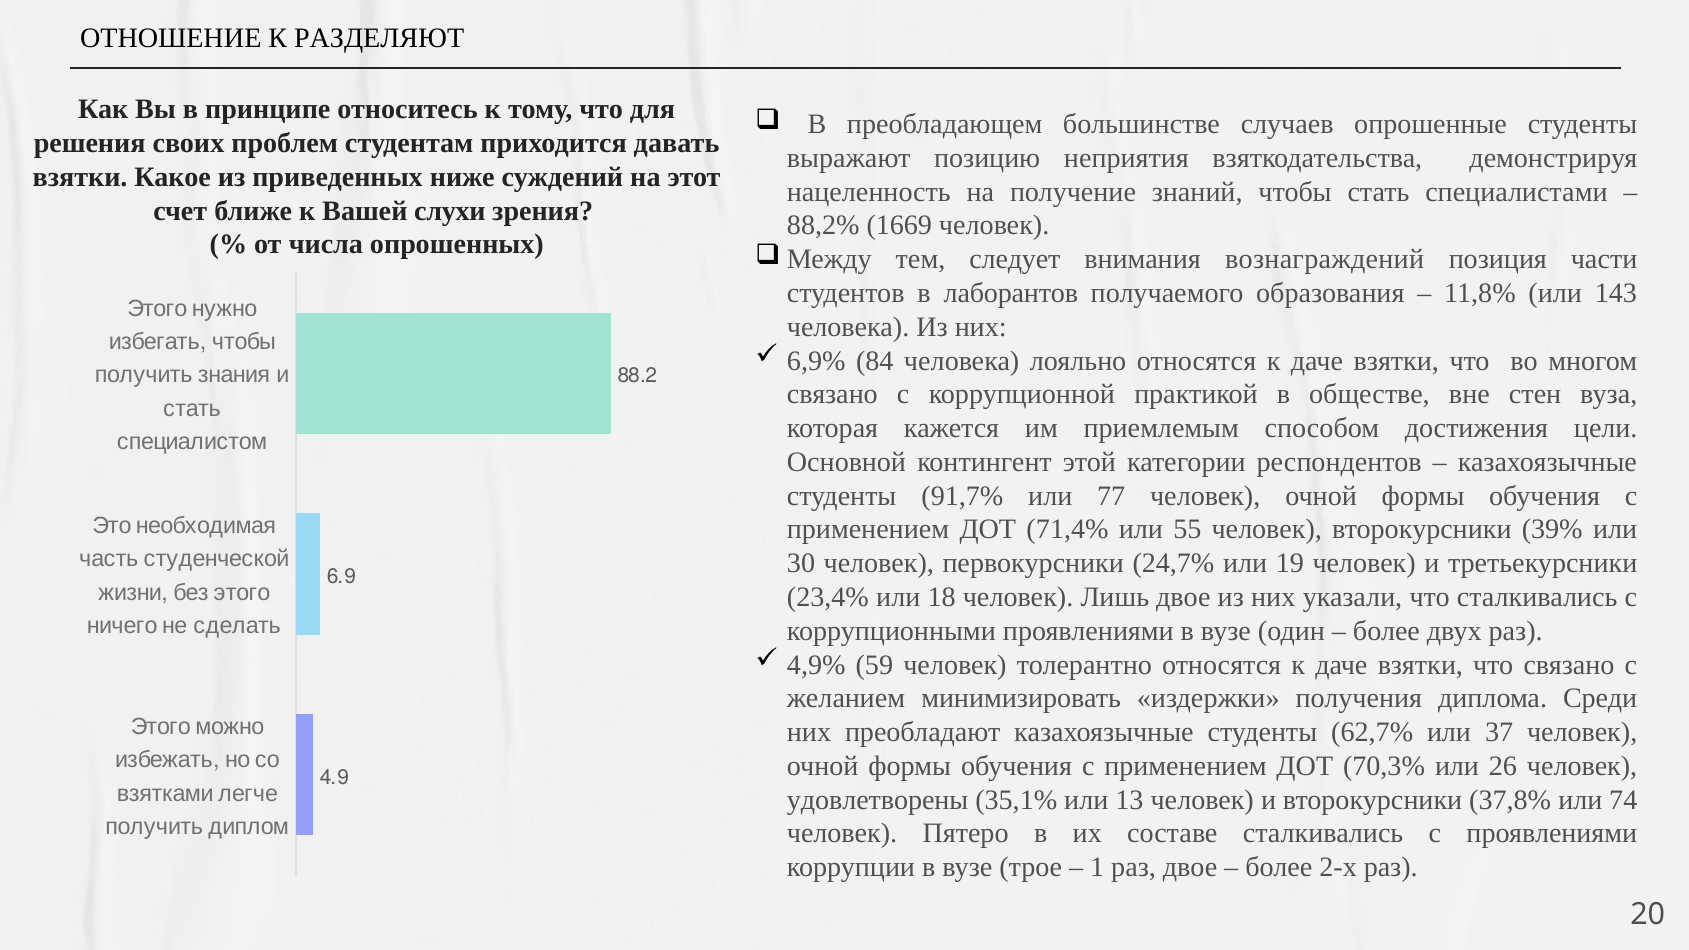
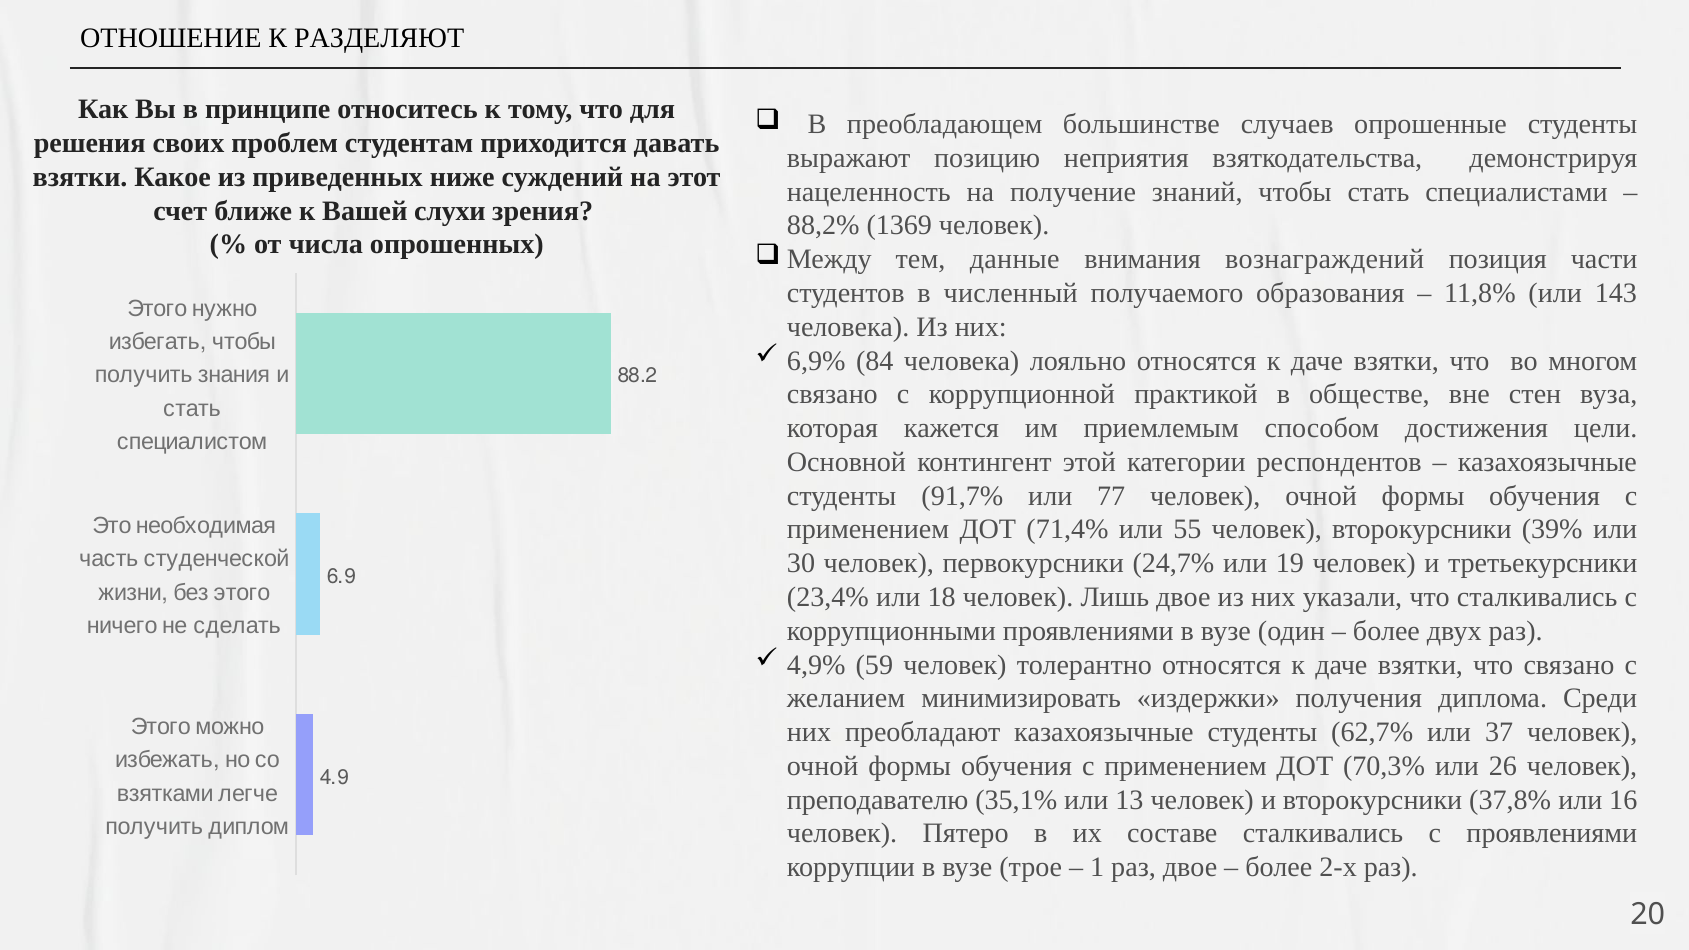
1669: 1669 -> 1369
следует: следует -> данные
лаборантов: лаборантов -> численный
удовлетворены: удовлетворены -> преподавателю
74: 74 -> 16
